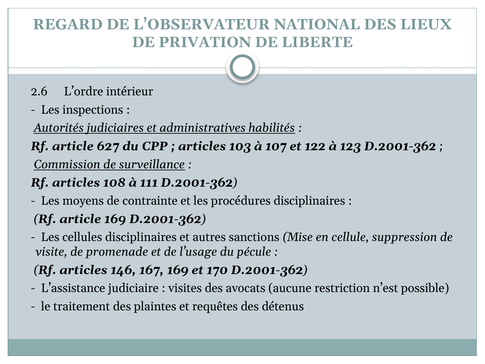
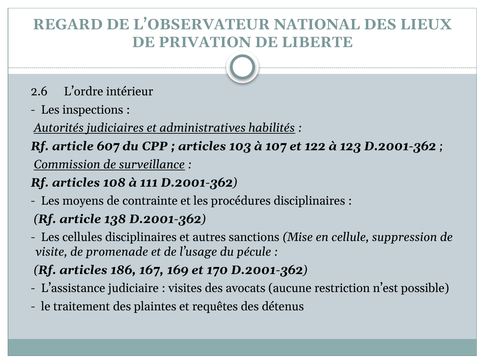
627: 627 -> 607
article 169: 169 -> 138
146: 146 -> 186
